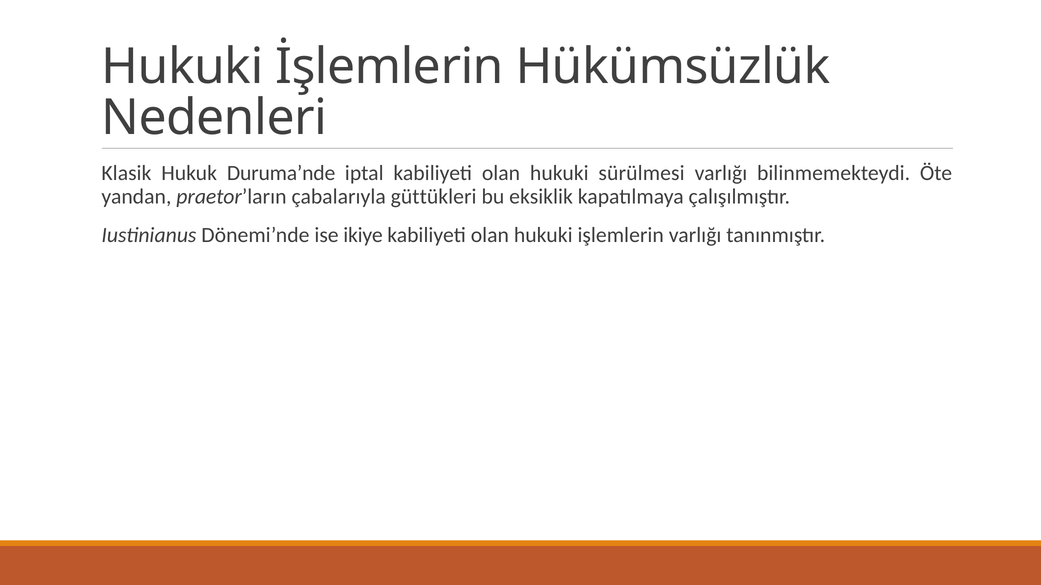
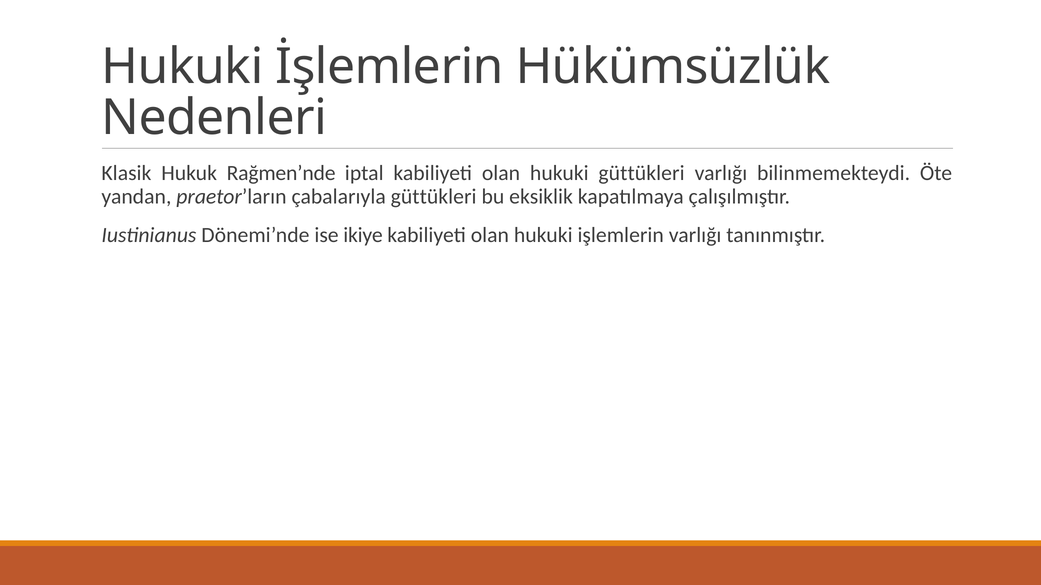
Duruma’nde: Duruma’nde -> Rağmen’nde
hukuki sürülmesi: sürülmesi -> güttükleri
